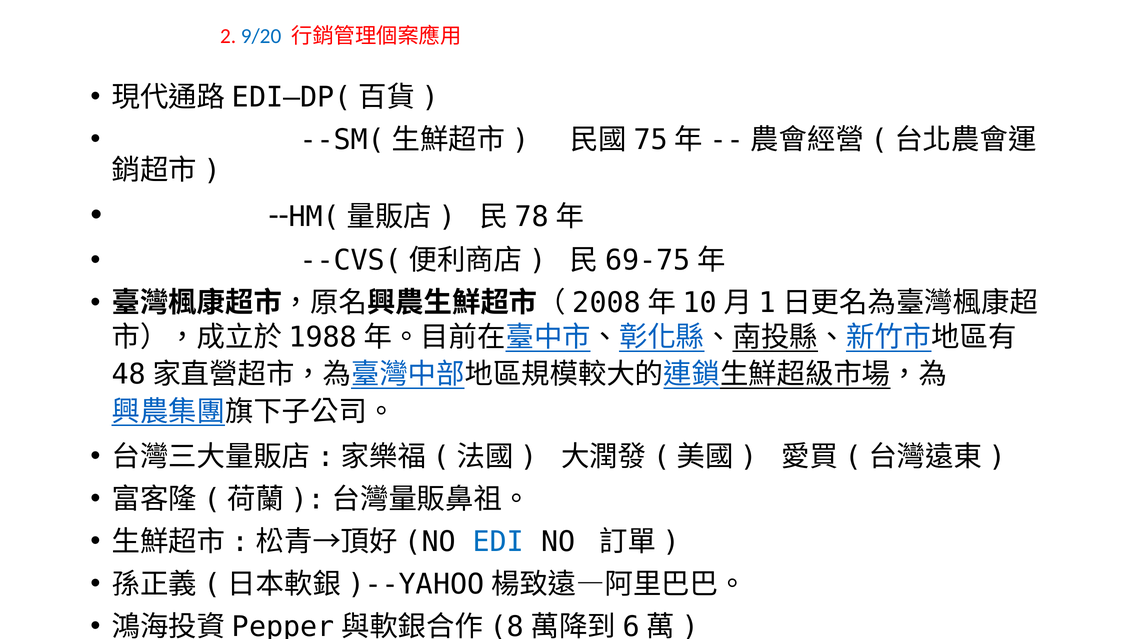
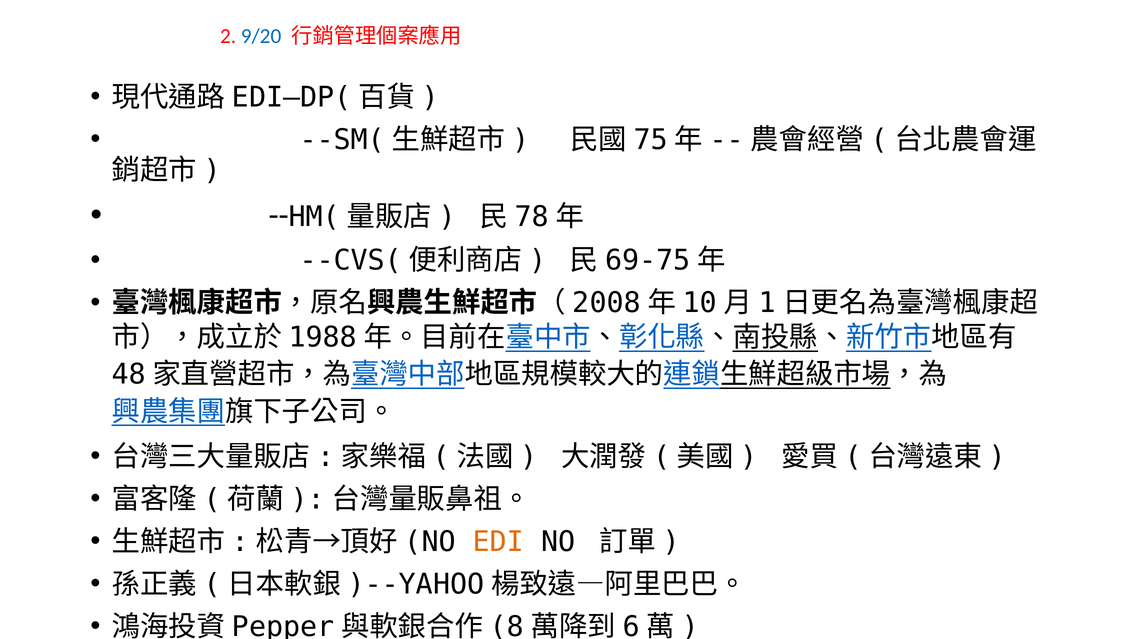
EDI colour: blue -> orange
